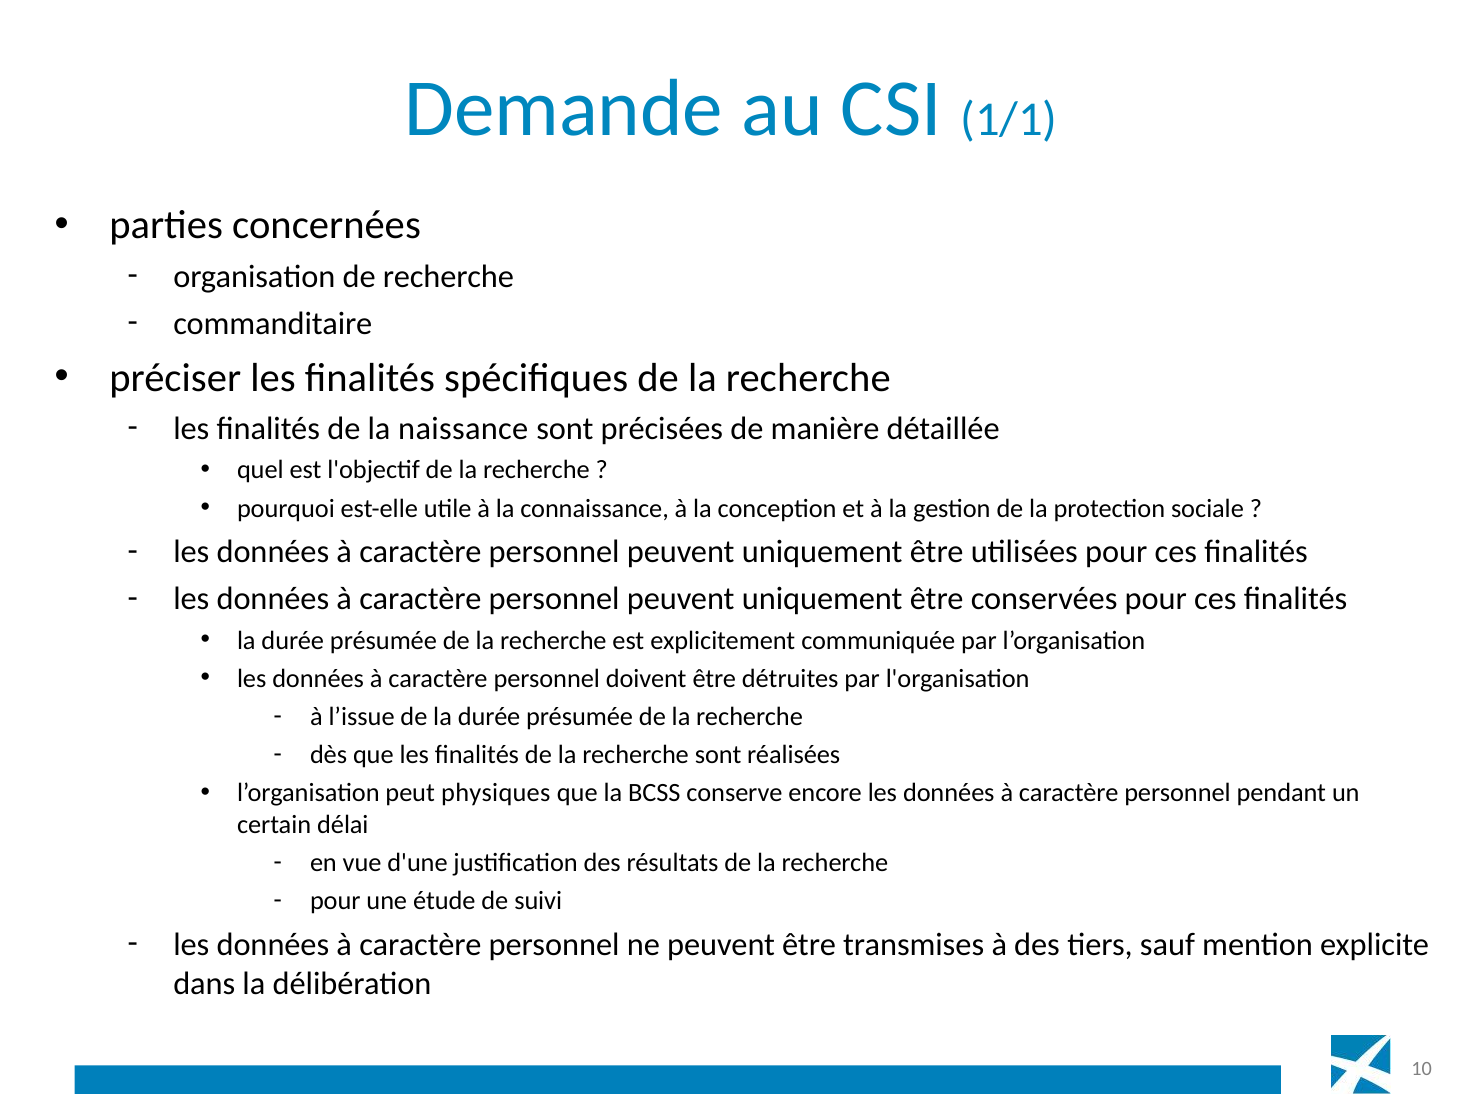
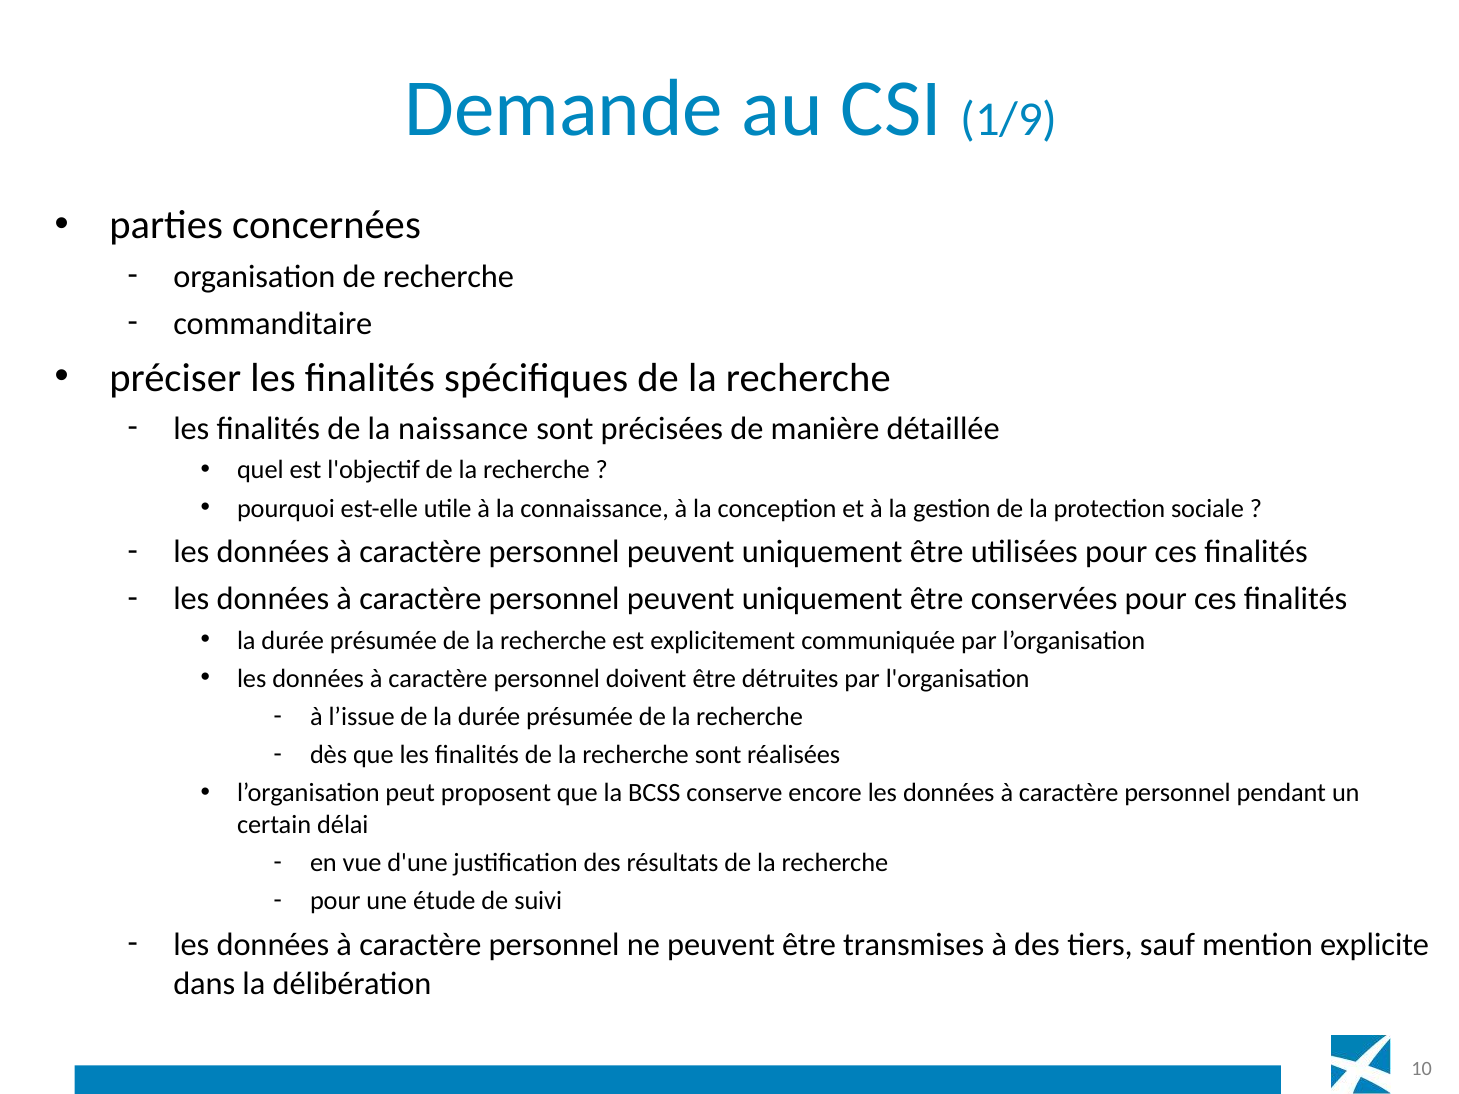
1/1: 1/1 -> 1/9
physiques: physiques -> proposent
